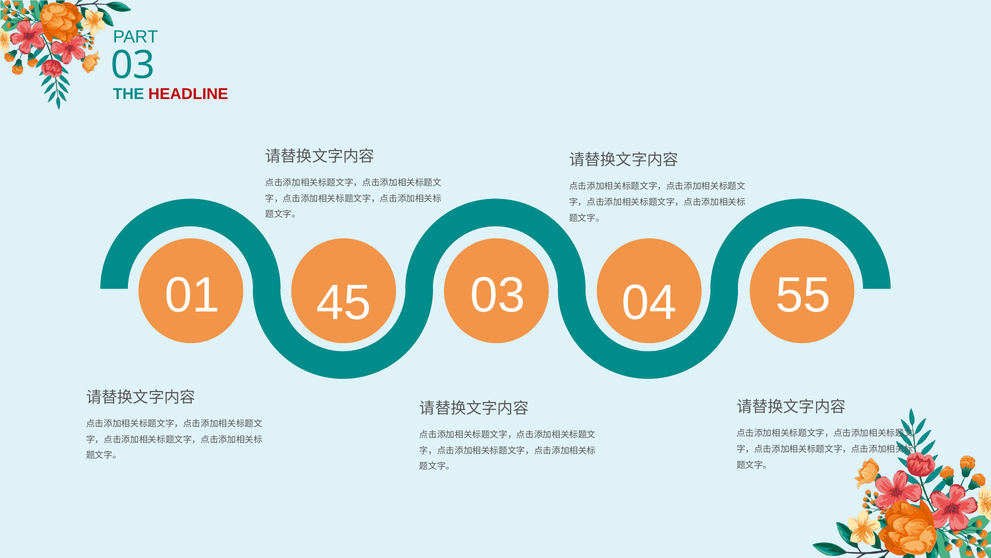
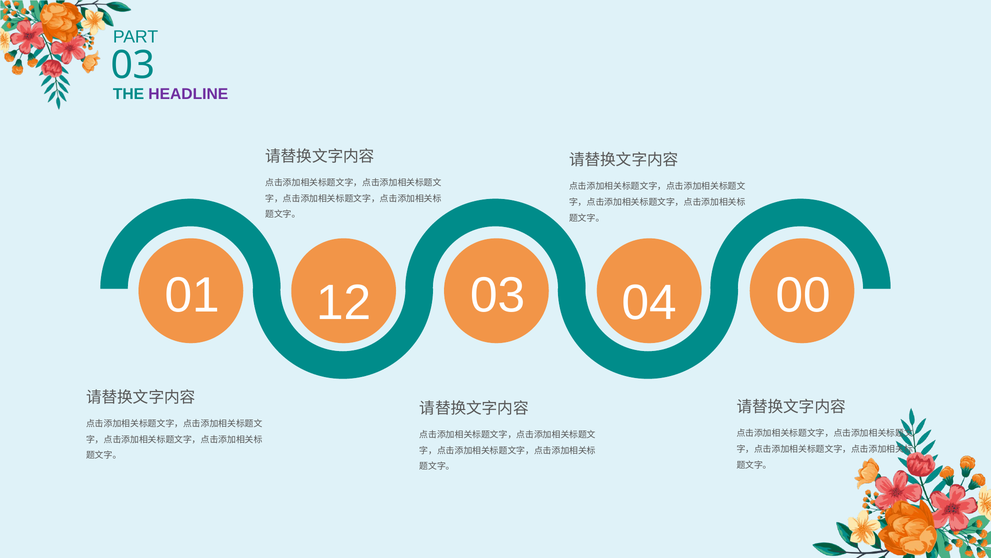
HEADLINE colour: red -> purple
45: 45 -> 12
55: 55 -> 00
